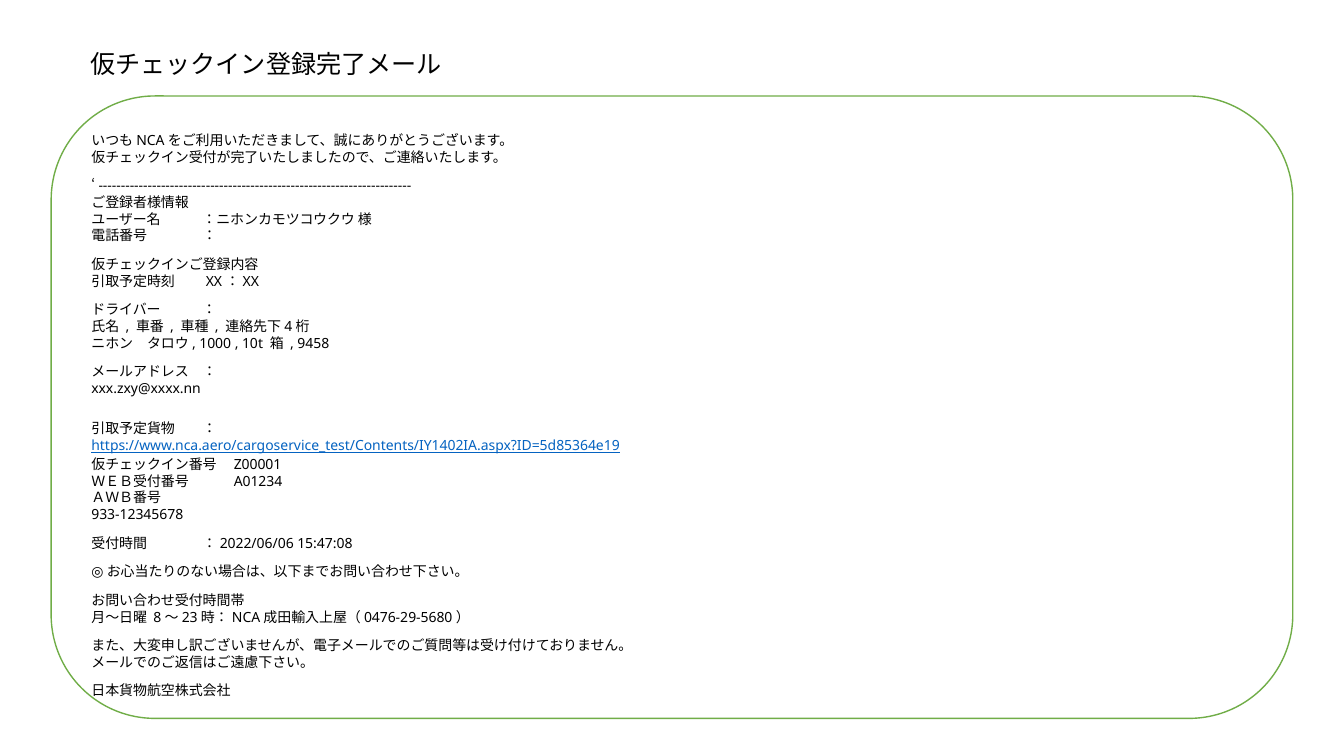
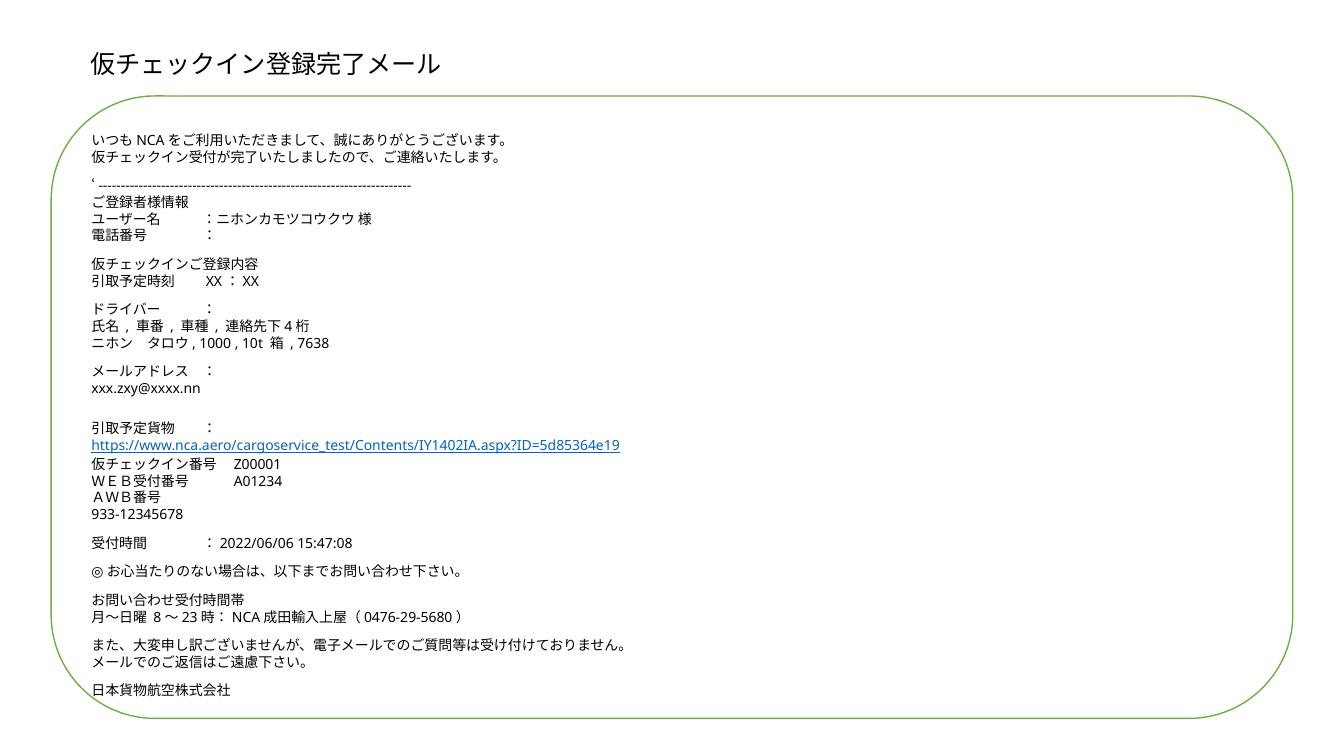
9458: 9458 -> 7638
